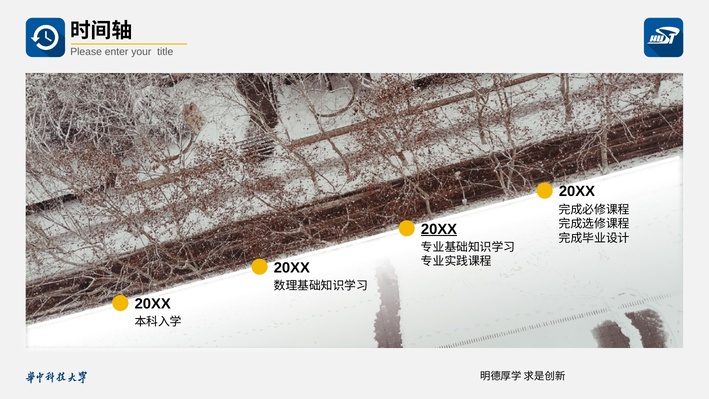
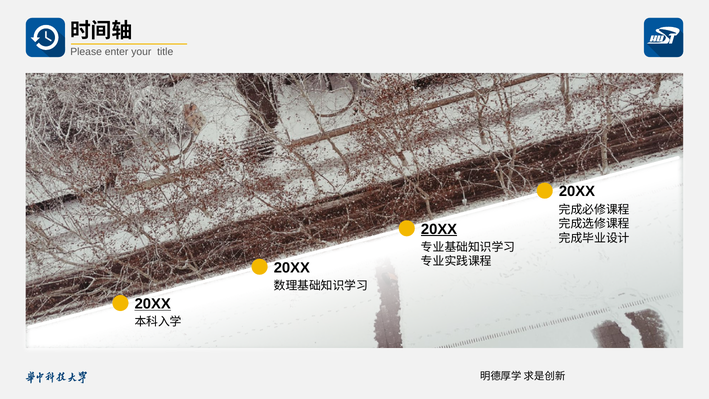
20XX at (153, 304) underline: none -> present
